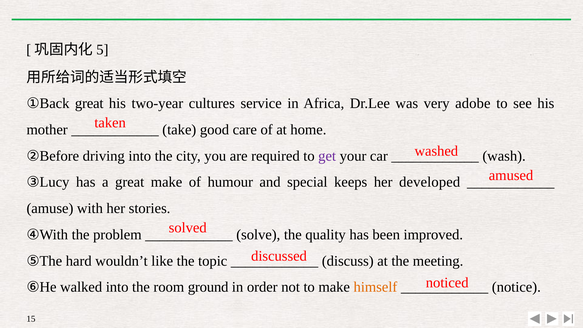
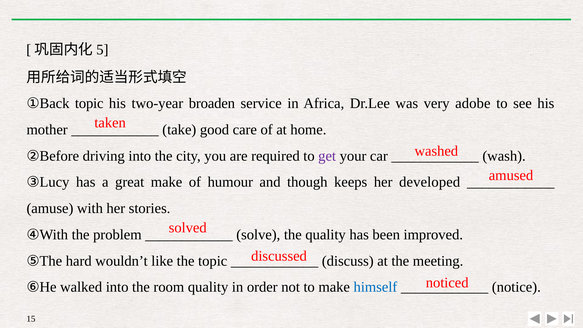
①Back great: great -> topic
cultures: cultures -> broaden
special: special -> though
room ground: ground -> quality
himself colour: orange -> blue
